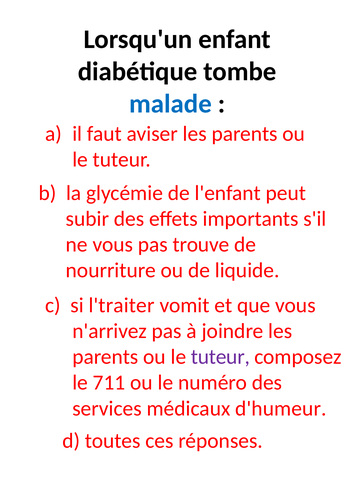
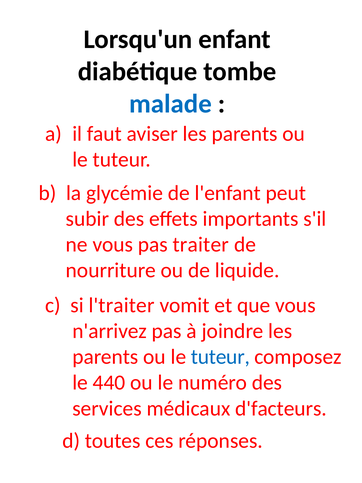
trouve: trouve -> traiter
tuteur at (220, 357) colour: purple -> blue
711: 711 -> 440
d'humeur: d'humeur -> d'facteurs
